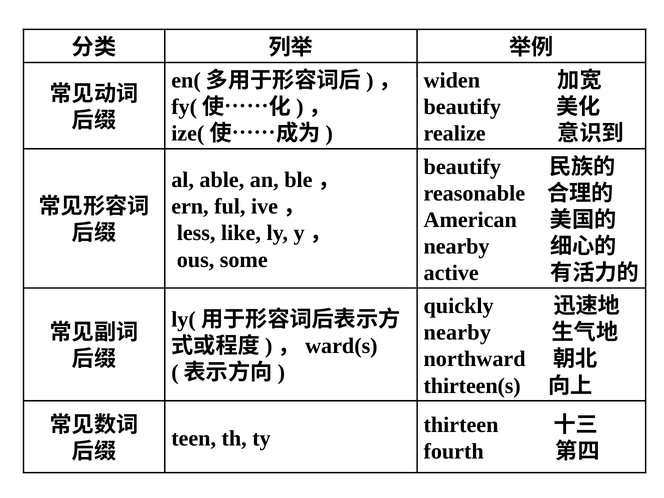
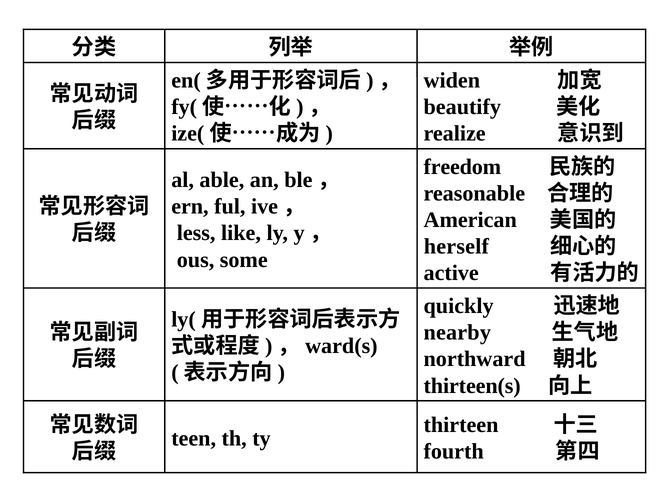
beautify at (462, 167): beautify -> freedom
nearby at (457, 246): nearby -> herself
